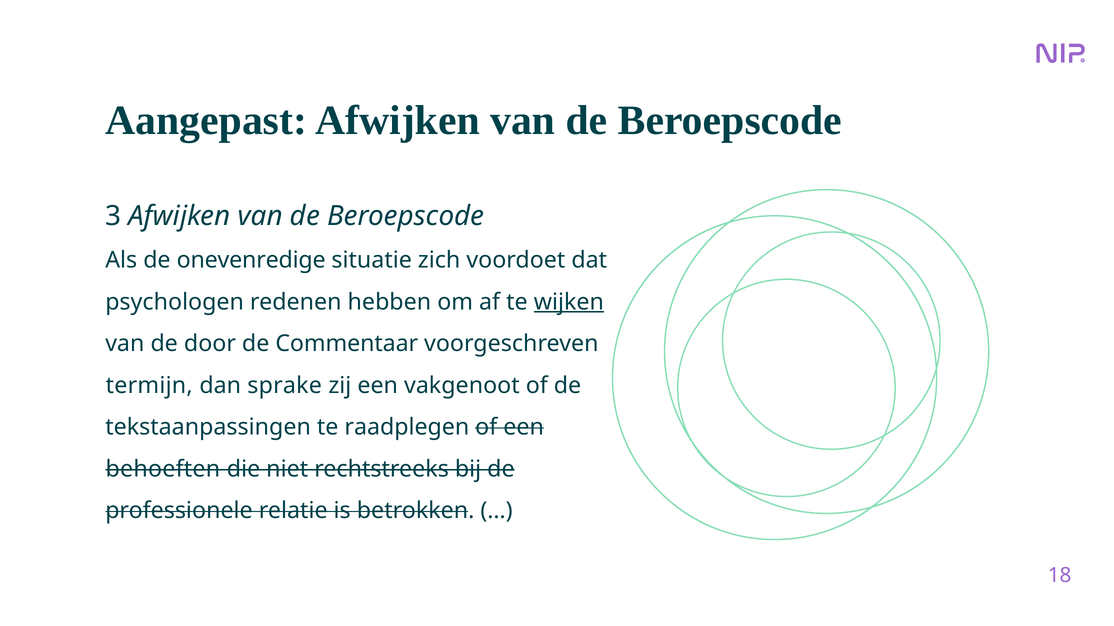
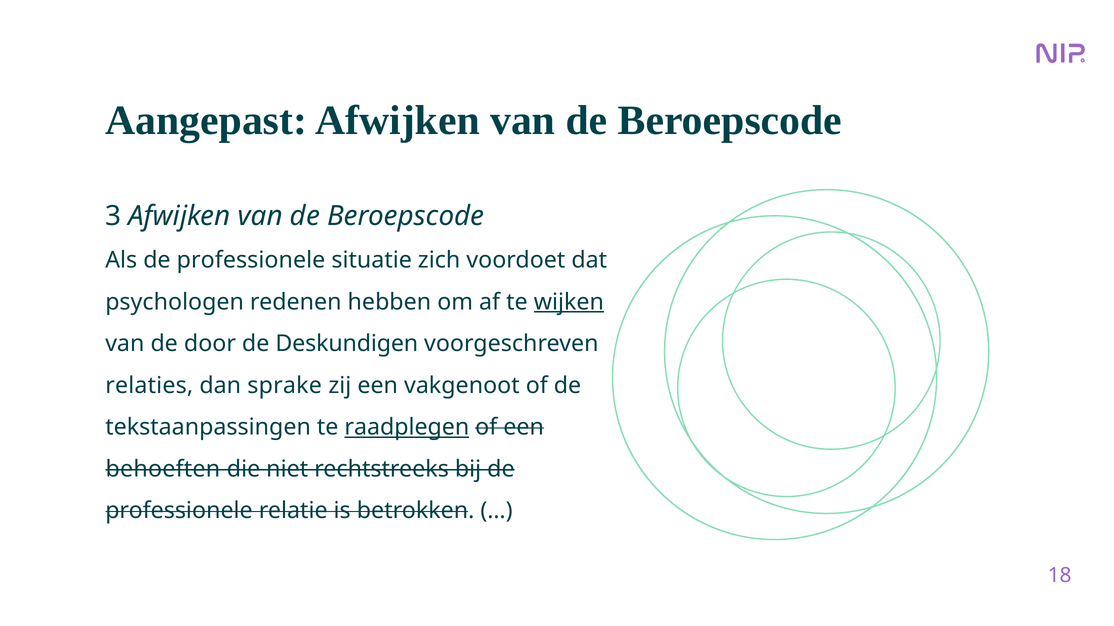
Als de onevenredige: onevenredige -> professionele
Commentaar: Commentaar -> Deskundigen
termijn: termijn -> relaties
raadplegen underline: none -> present
